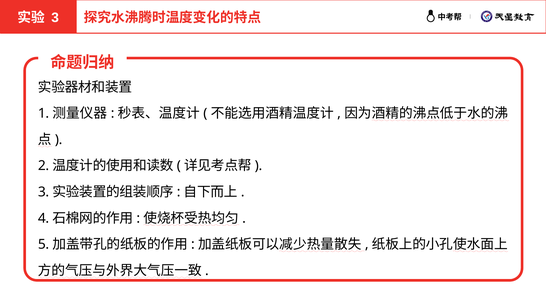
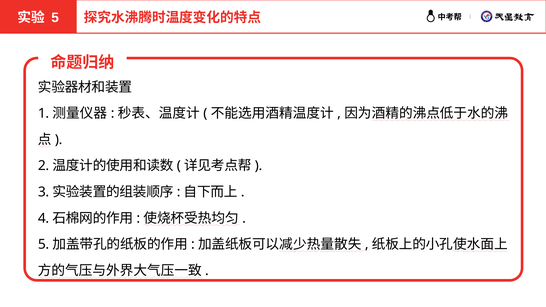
3 at (55, 18): 3 -> 5
